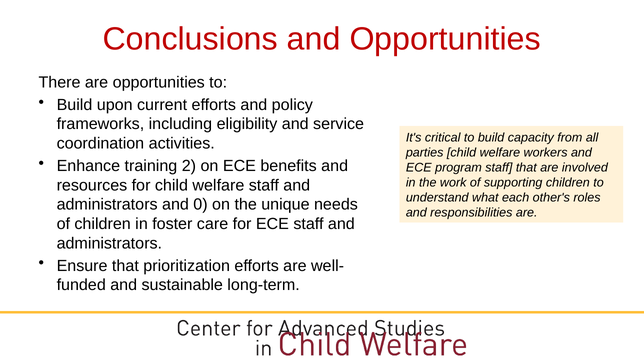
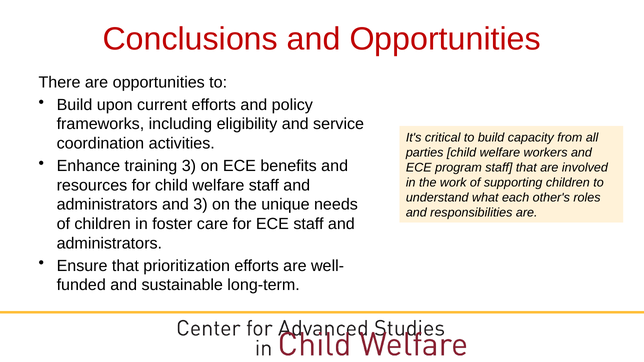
training 2: 2 -> 3
and 0: 0 -> 3
